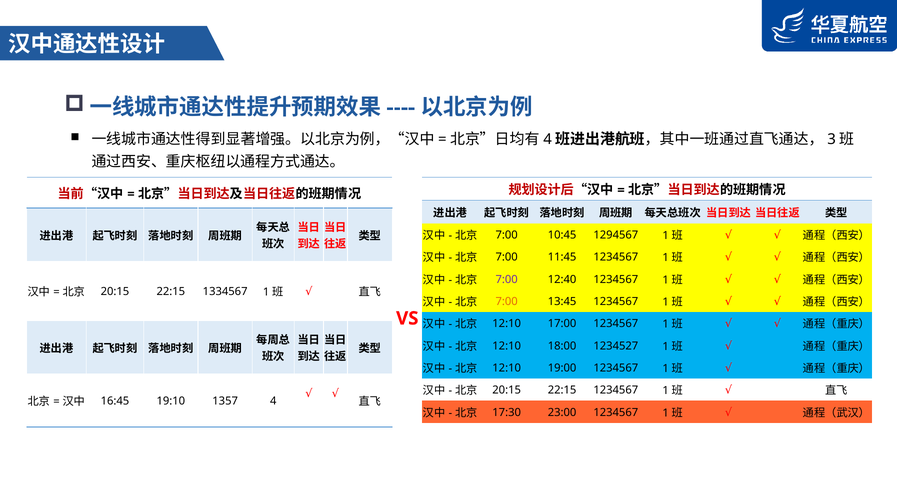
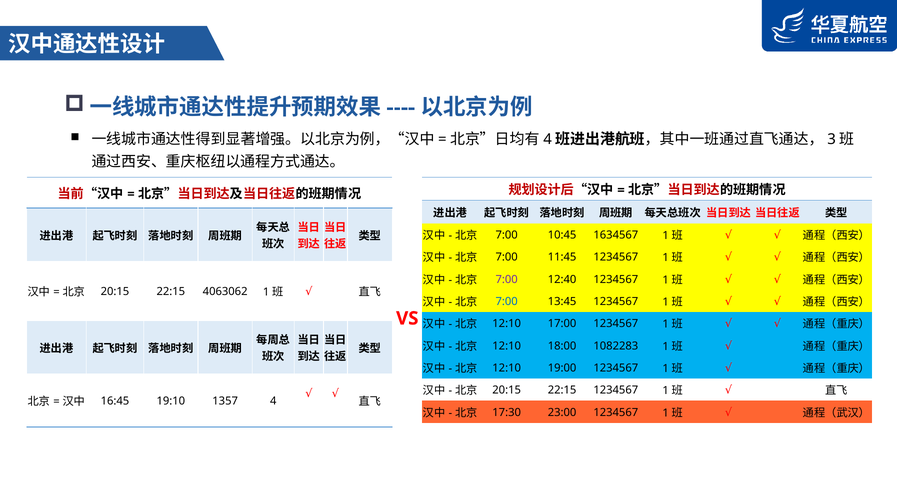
1294567: 1294567 -> 1634567
1334567: 1334567 -> 4063062
7:00 at (507, 302) colour: orange -> blue
1234527: 1234527 -> 1082283
